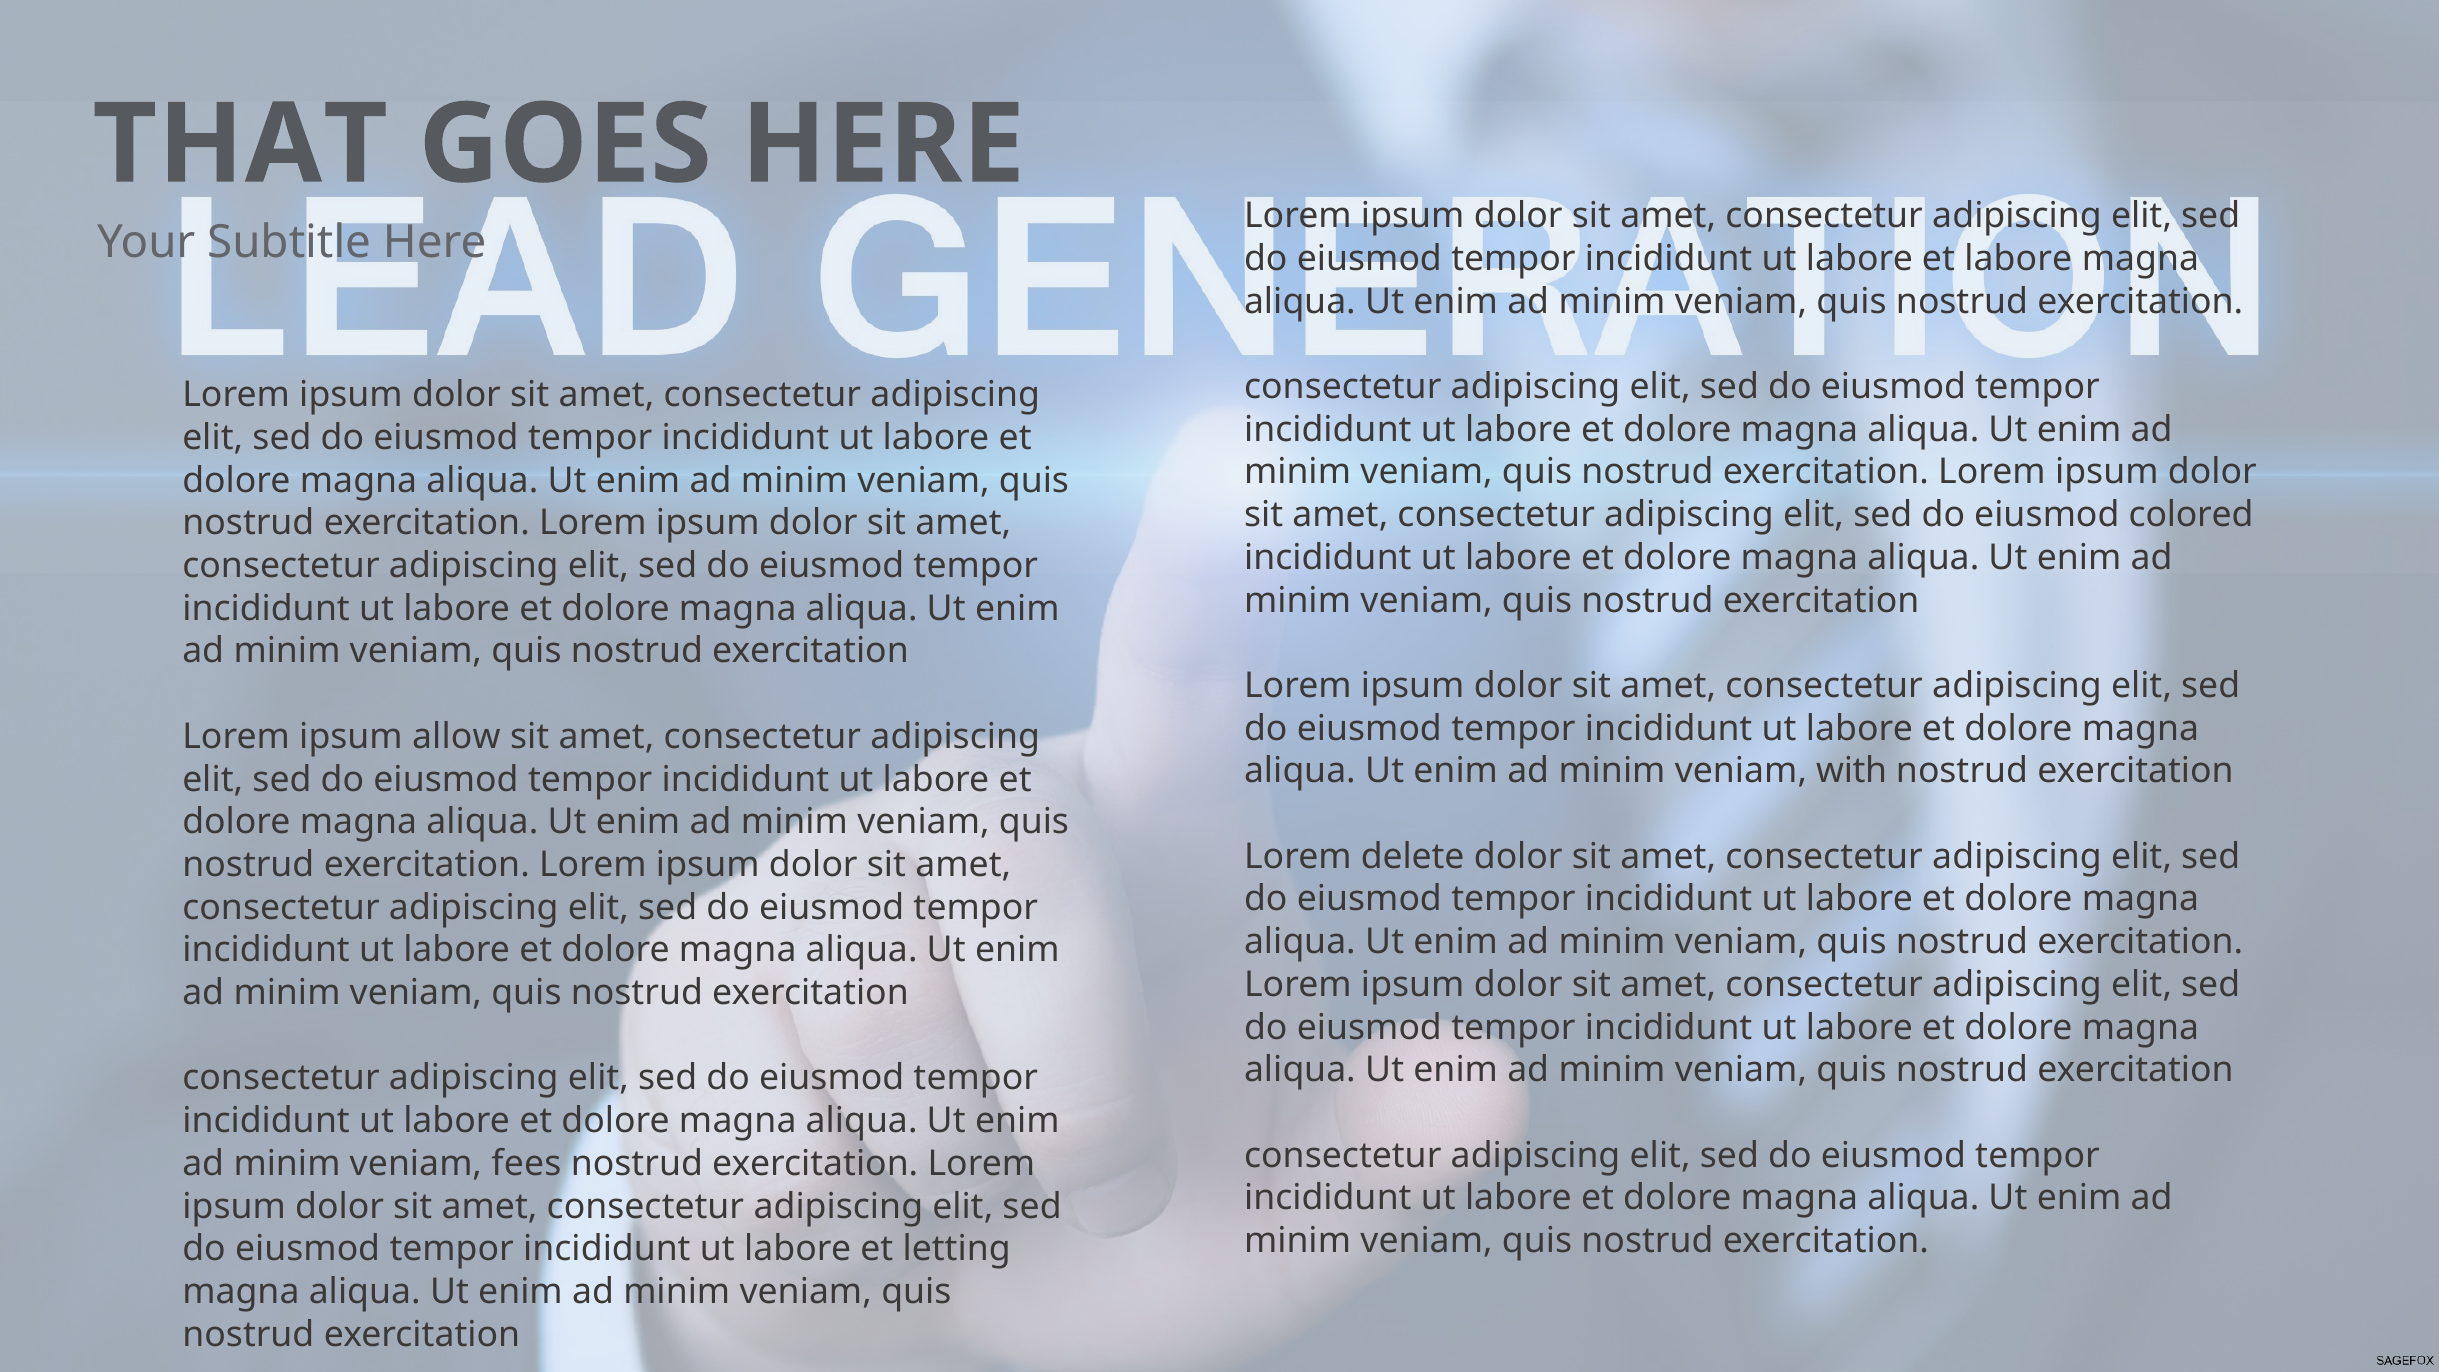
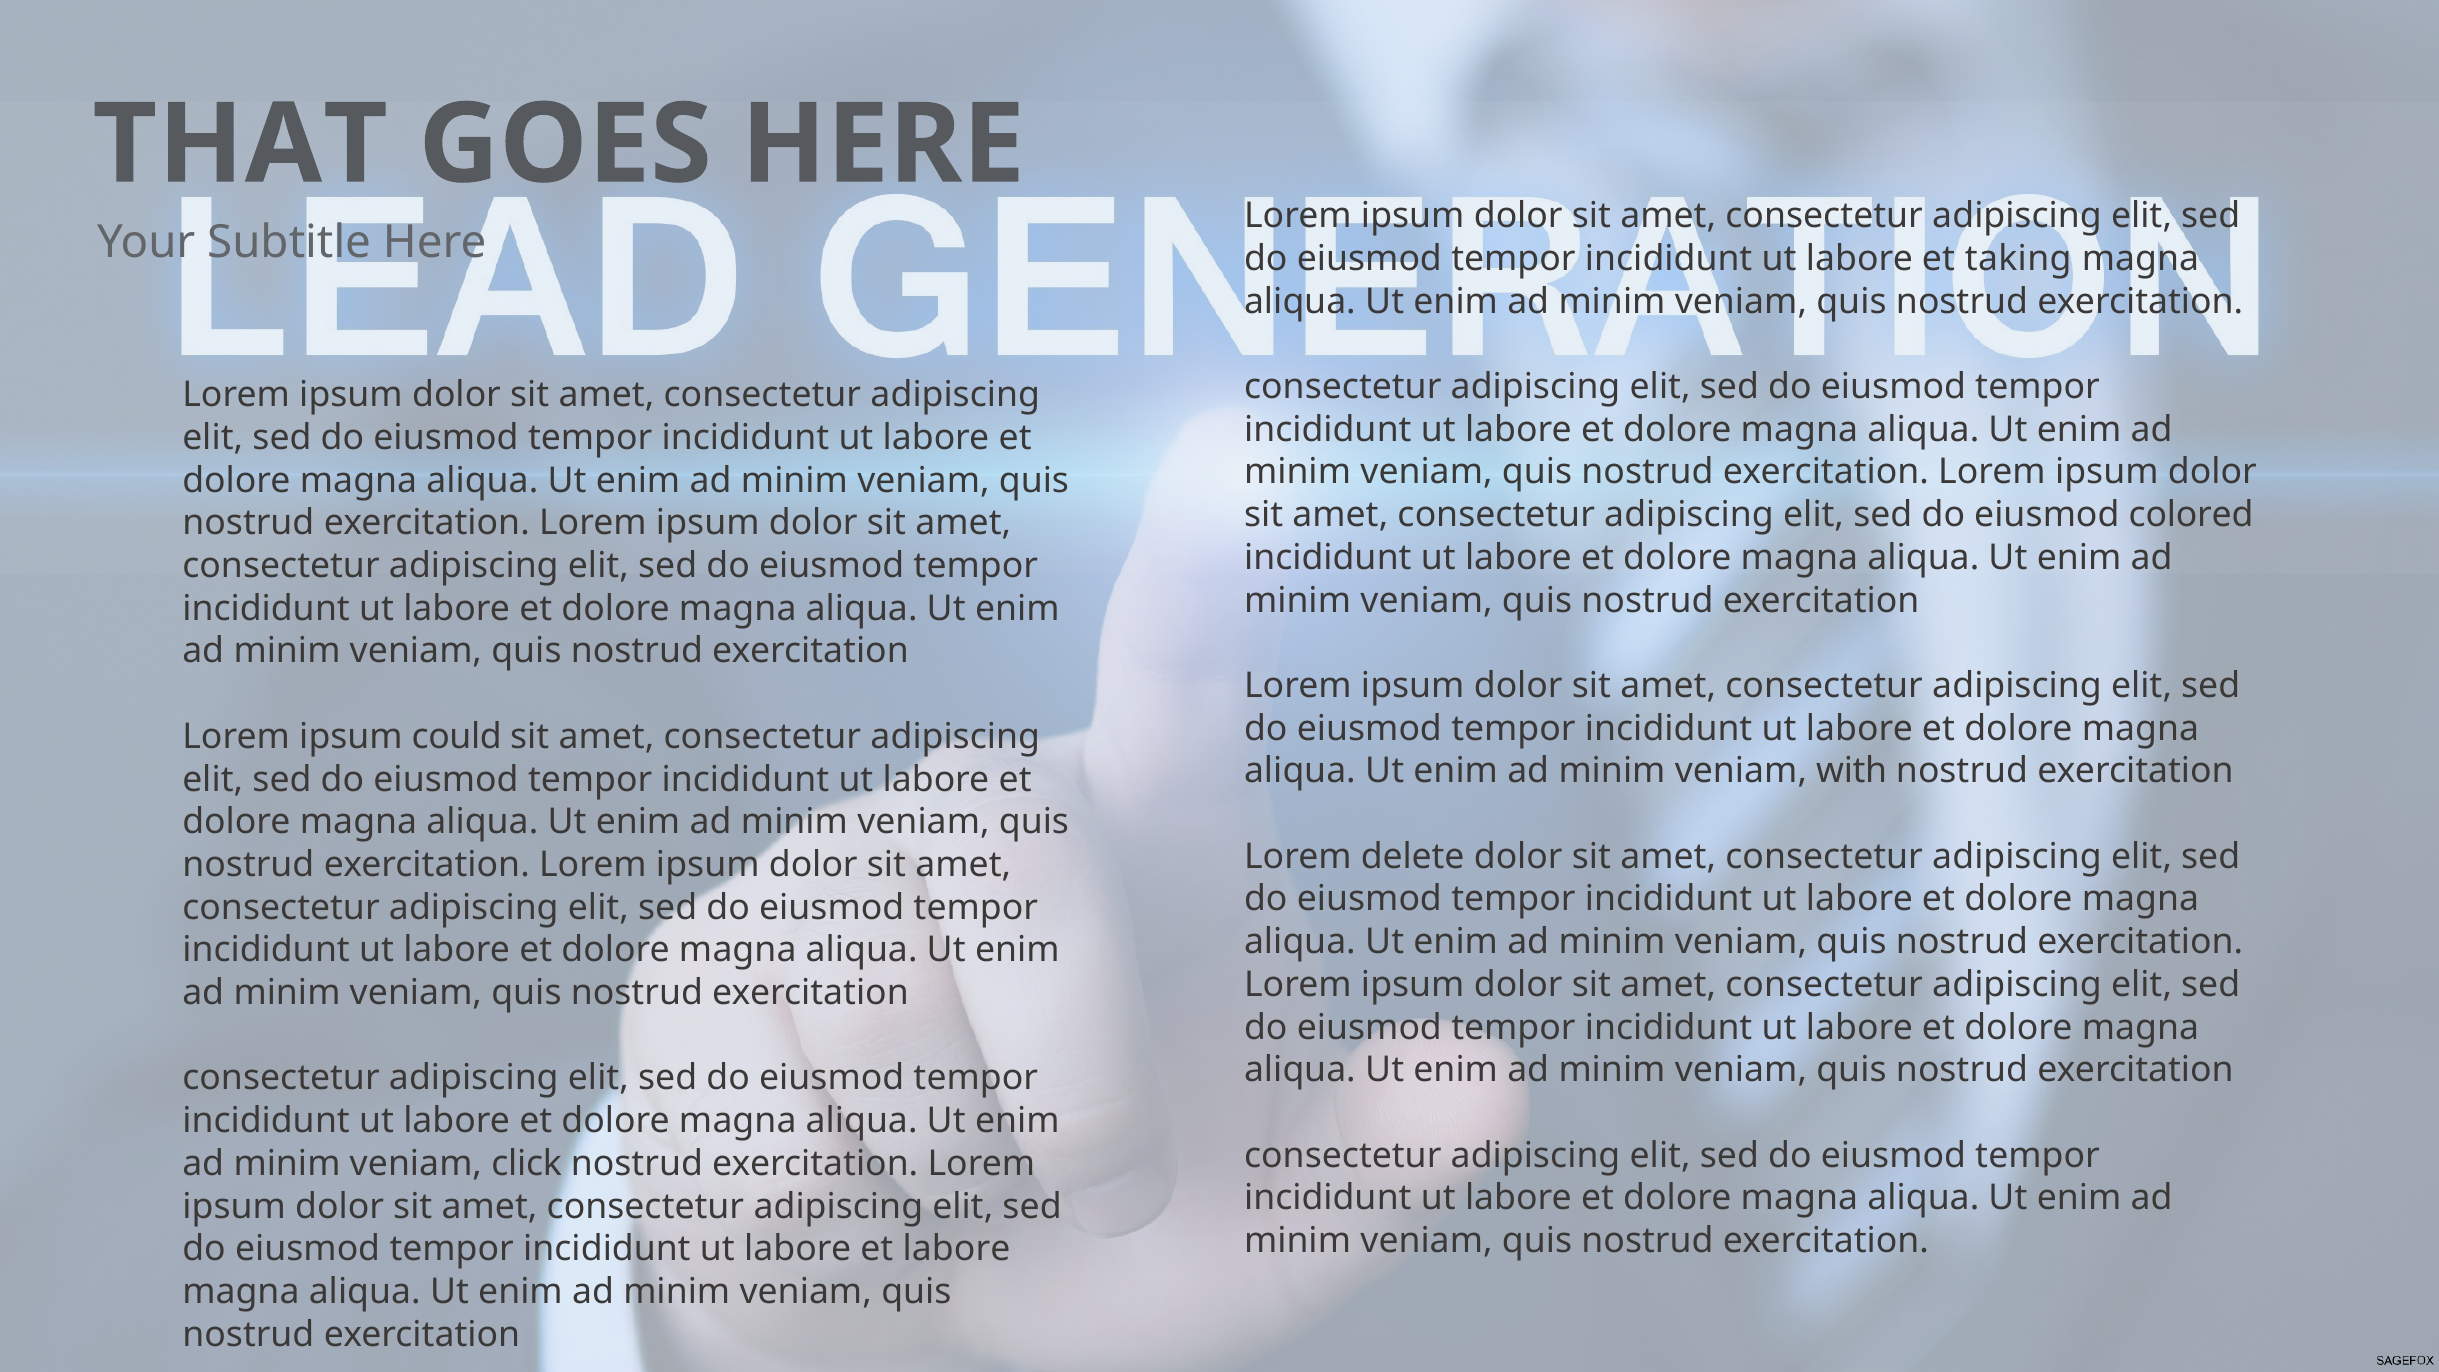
et labore: labore -> taking
allow: allow -> could
fees: fees -> click
et letting: letting -> labore
